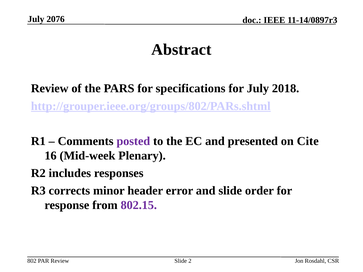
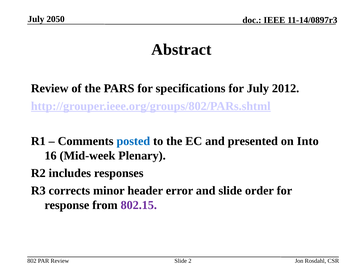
2076: 2076 -> 2050
2018: 2018 -> 2012
posted colour: purple -> blue
Cite: Cite -> Into
